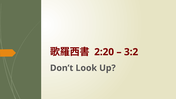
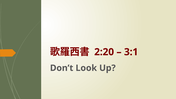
3:2: 3:2 -> 3:1
